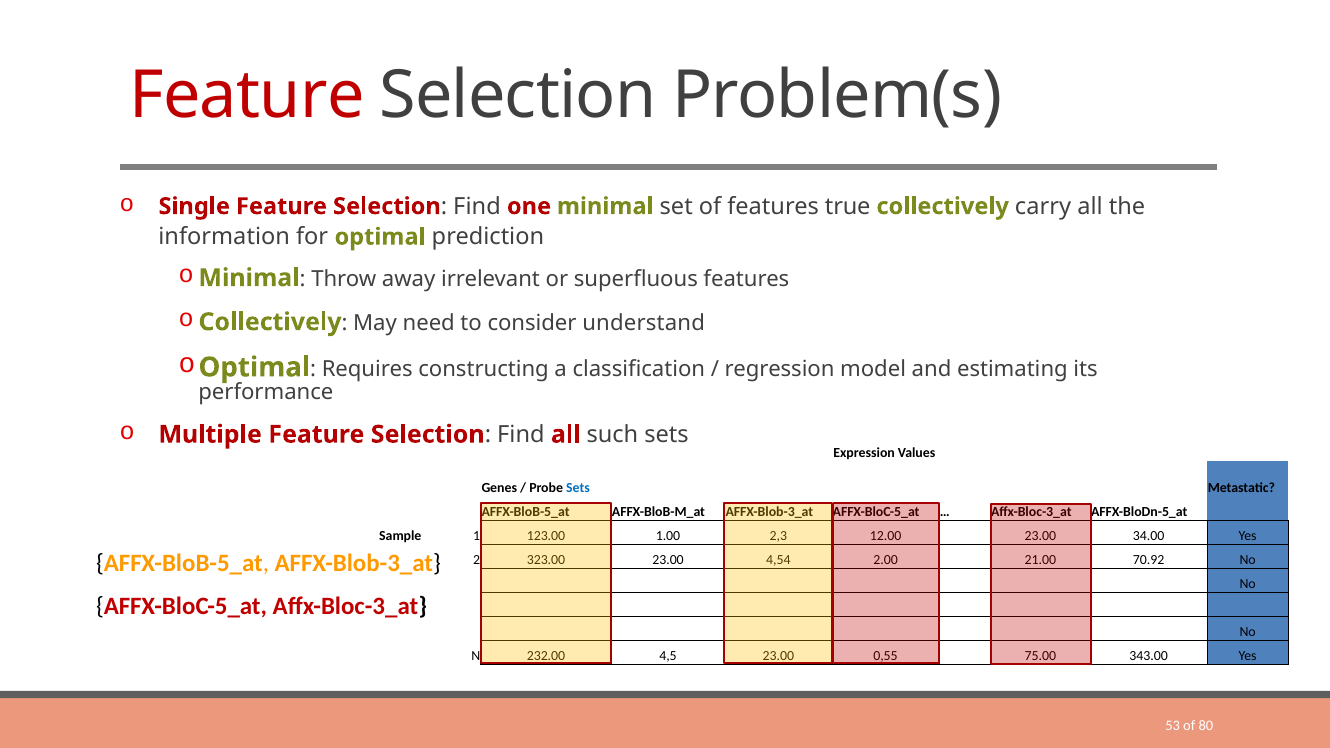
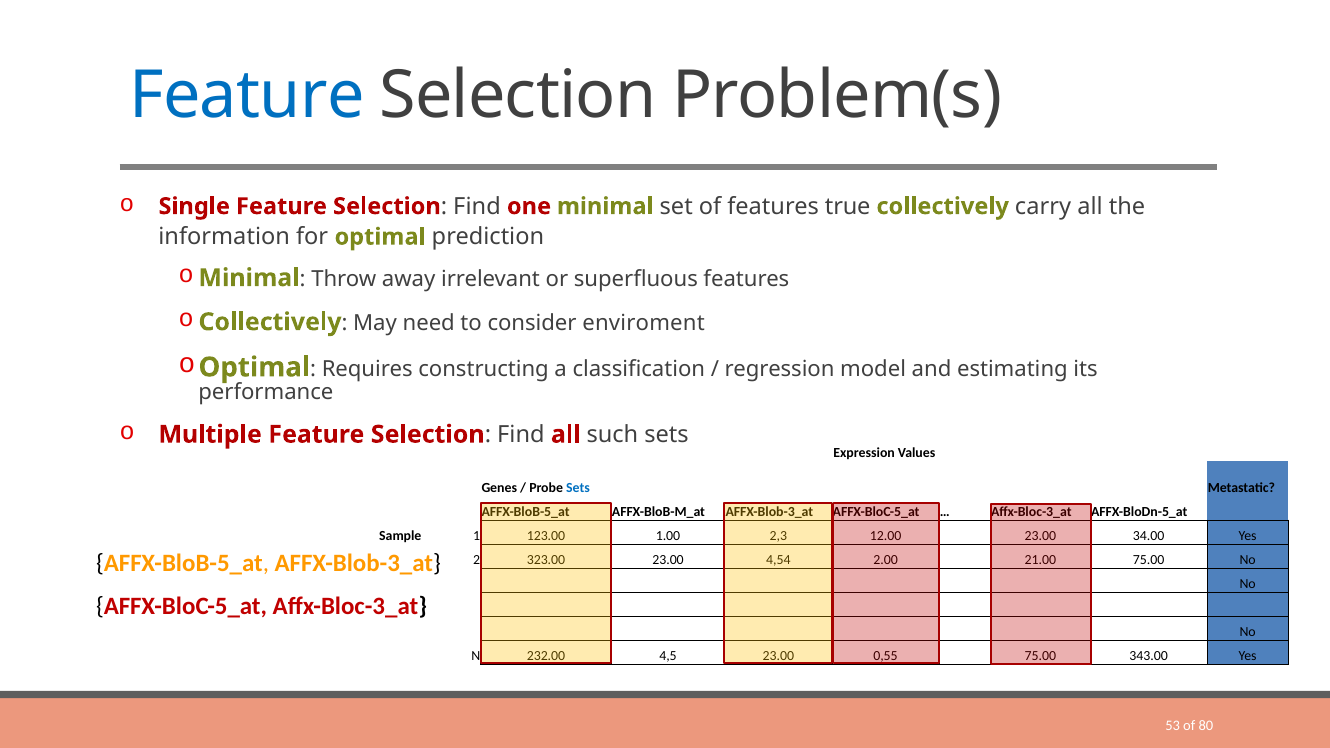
Feature at (247, 95) colour: red -> blue
understand: understand -> enviroment
70.92 at (1149, 560): 70.92 -> 75.00
